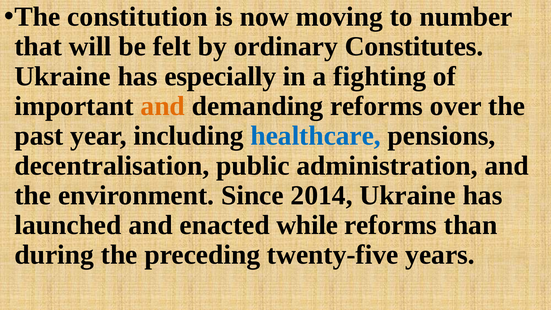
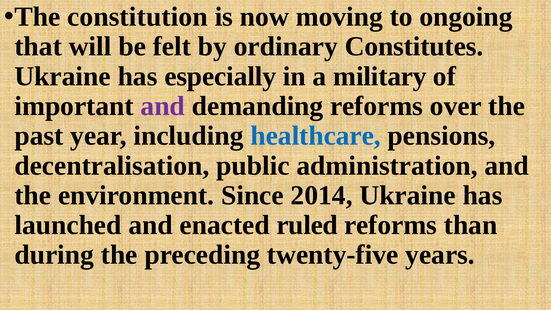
number: number -> ongoing
fighting: fighting -> military
and at (163, 106) colour: orange -> purple
while: while -> ruled
